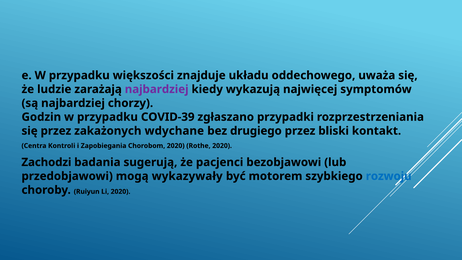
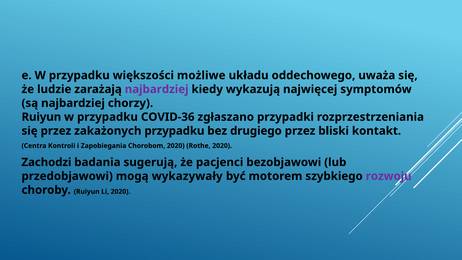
znajduje: znajduje -> możliwe
Godzin at (41, 117): Godzin -> Ruiyun
COVID-39: COVID-39 -> COVID-36
zakażonych wdychane: wdychane -> przypadku
rozwoju colour: blue -> purple
